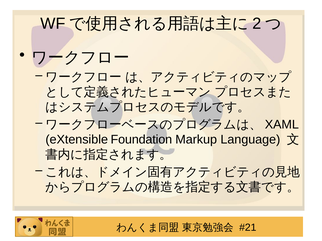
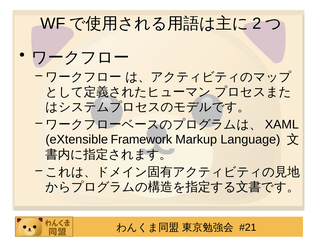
Foundation: Foundation -> Framework
